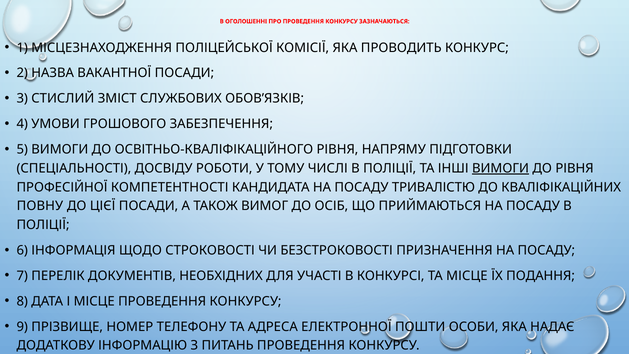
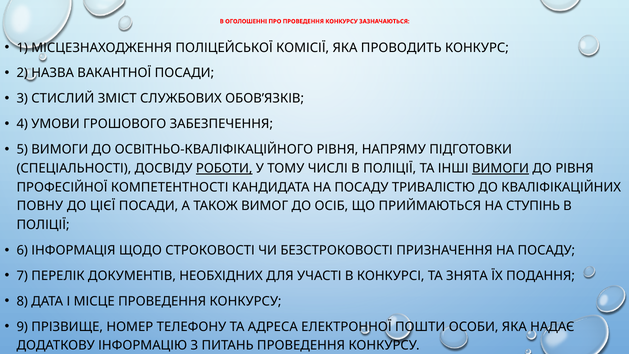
РОБОТИ underline: none -> present
ПРИЙМАЮТЬСЯ НА ПОСАДУ: ПОСАДУ -> СТУПІНЬ
ТА МІСЦЕ: МІСЦЕ -> ЗНЯТА
